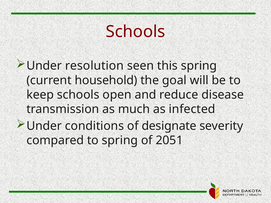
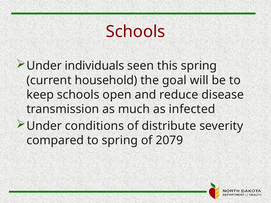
resolution: resolution -> individuals
designate: designate -> distribute
2051: 2051 -> 2079
